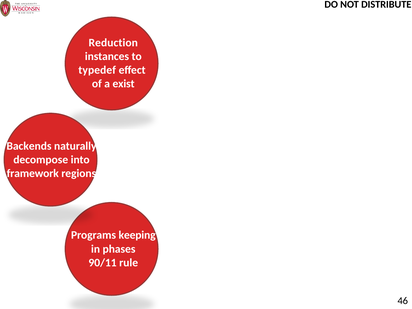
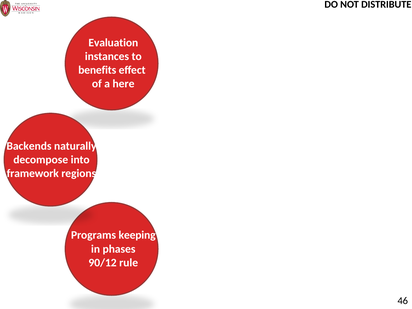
Reduction: Reduction -> Evaluation
typedef: typedef -> benefits
exist: exist -> here
90/11: 90/11 -> 90/12
